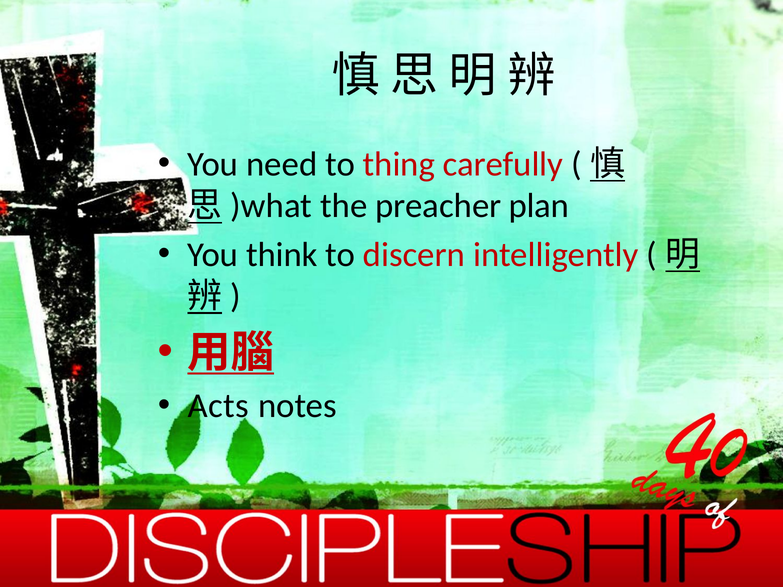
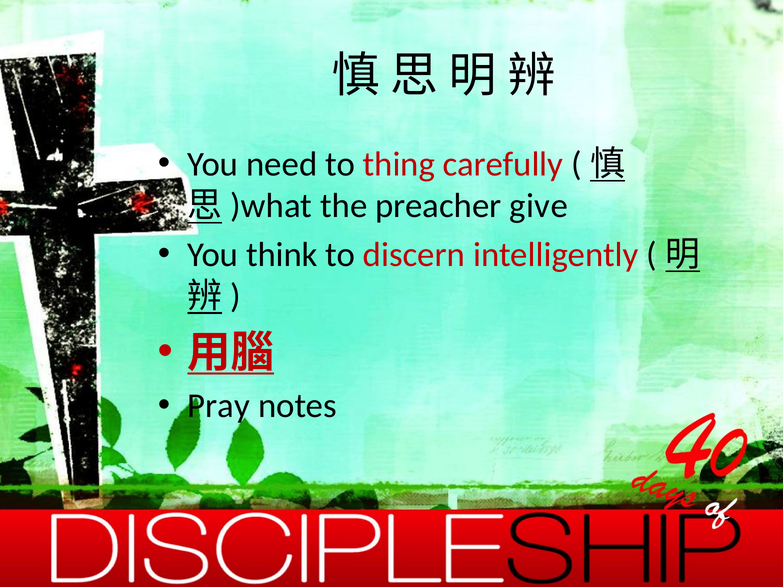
plan: plan -> give
Acts: Acts -> Pray
